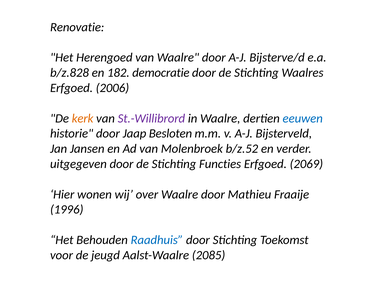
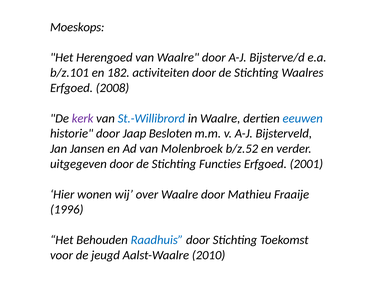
Renovatie: Renovatie -> Moeskops
b/z.828: b/z.828 -> b/z.101
democratie: democratie -> activiteiten
2006: 2006 -> 2008
kerk colour: orange -> purple
St.-Willibrord colour: purple -> blue
2069: 2069 -> 2001
2085: 2085 -> 2010
